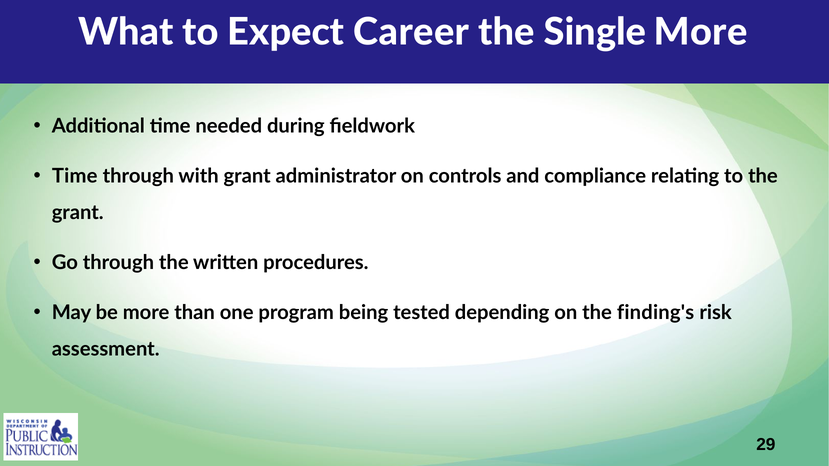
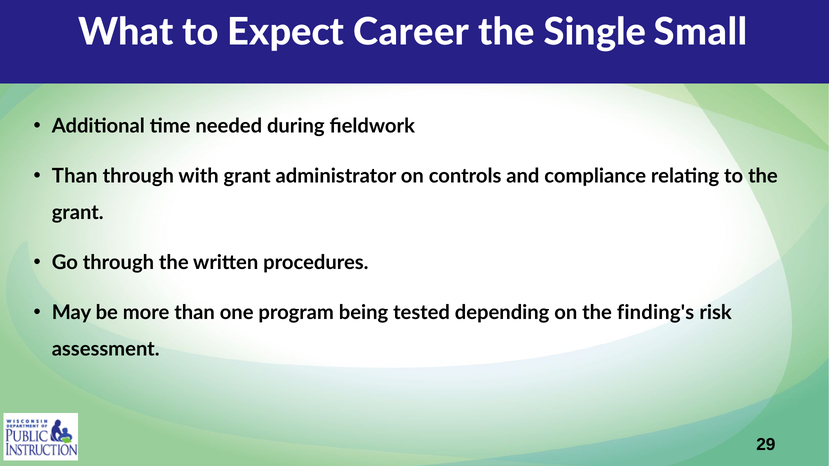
Single More: More -> Small
Time at (75, 176): Time -> Than
